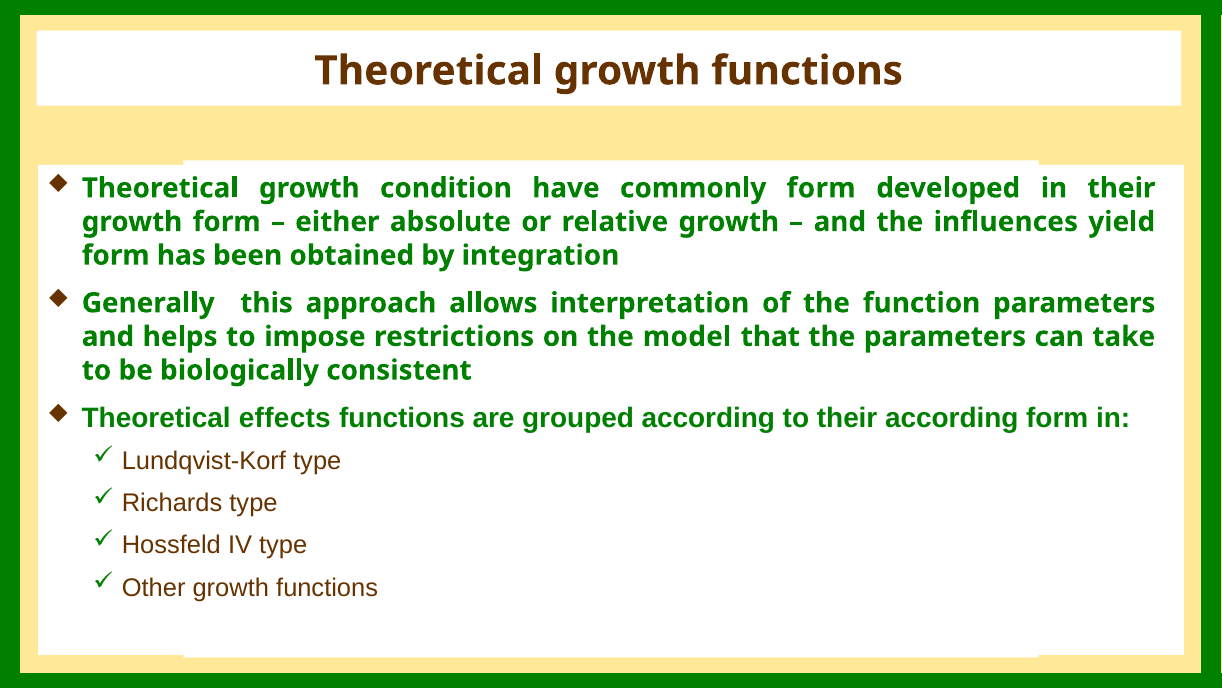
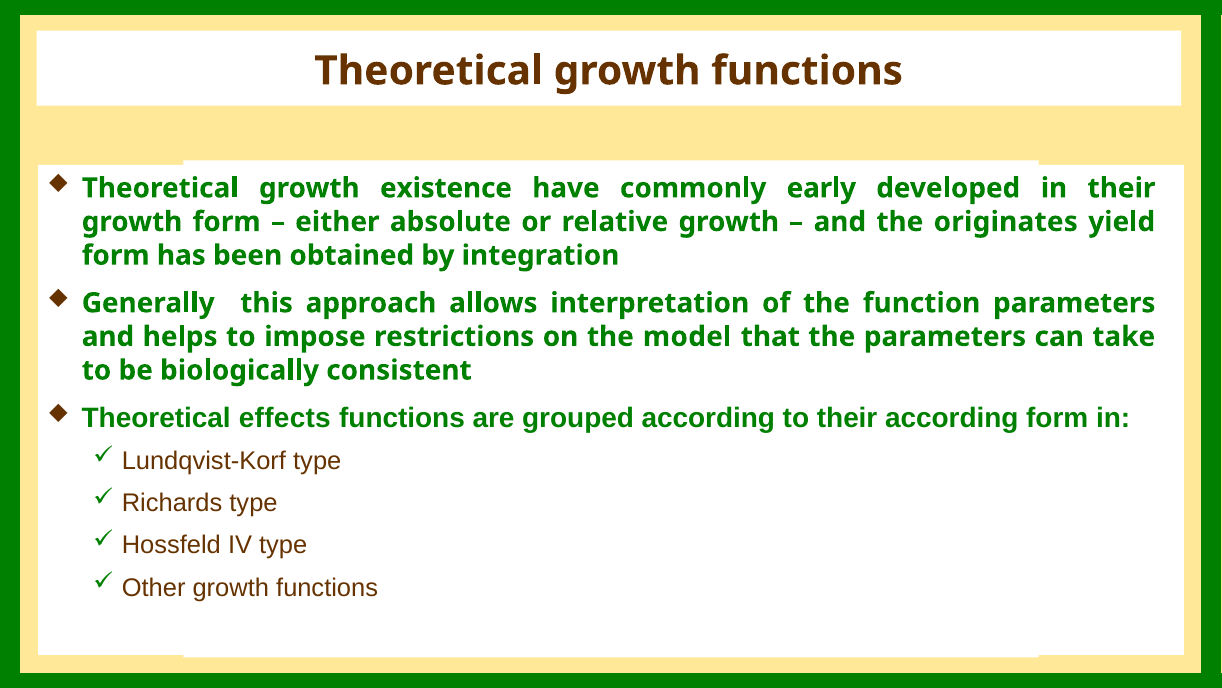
condition: condition -> existence
commonly form: form -> early
influences: influences -> originates
